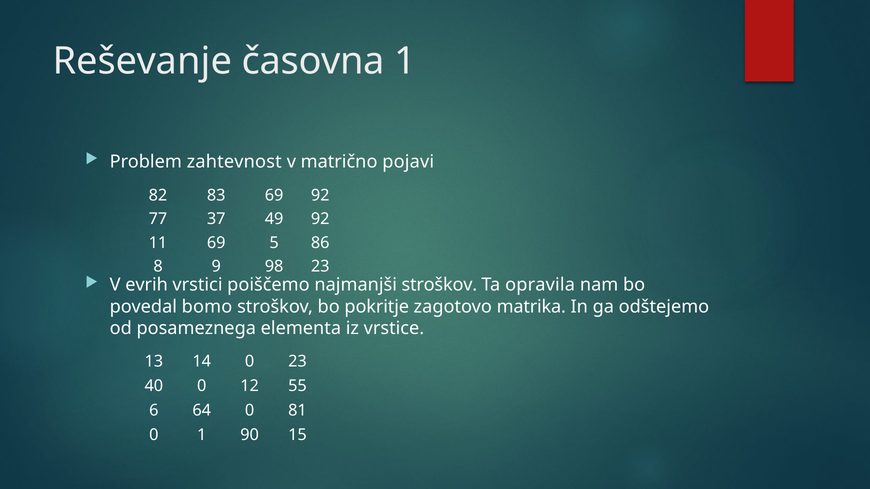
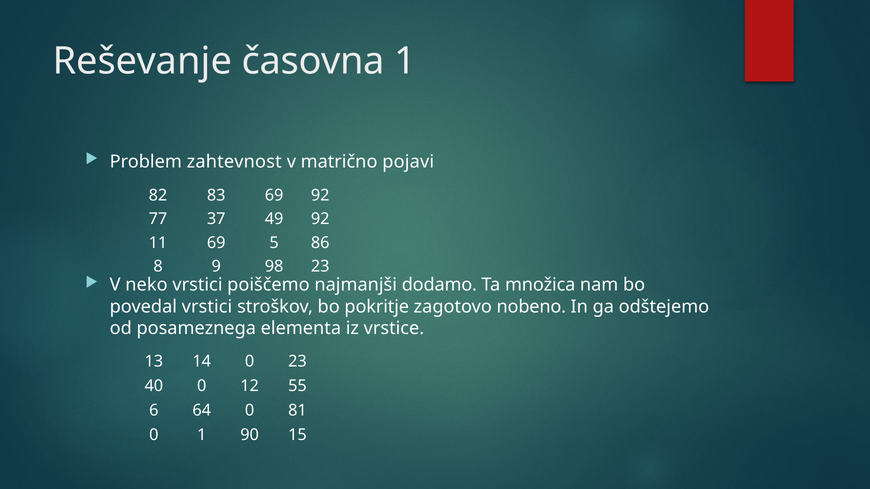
evrih: evrih -> neko
najmanjši stroškov: stroškov -> dodamo
opravila: opravila -> množica
povedal bomo: bomo -> vrstici
matrika: matrika -> nobeno
